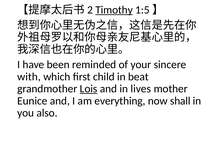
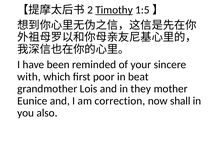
child: child -> poor
Lois underline: present -> none
lives: lives -> they
everything: everything -> correction
